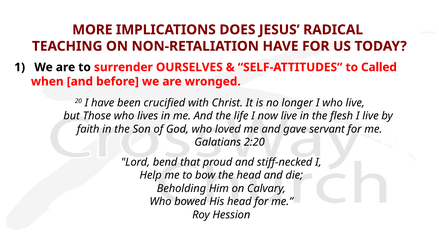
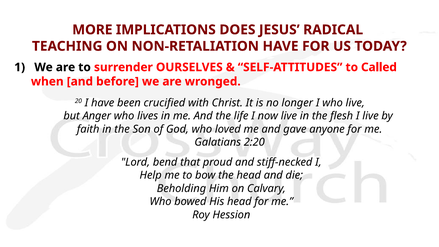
Those: Those -> Anger
servant: servant -> anyone
